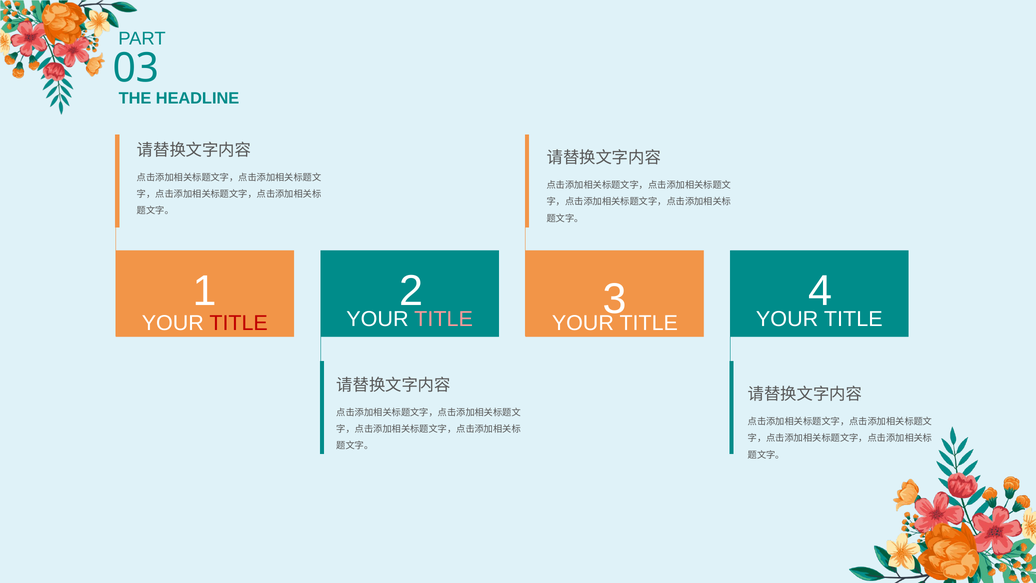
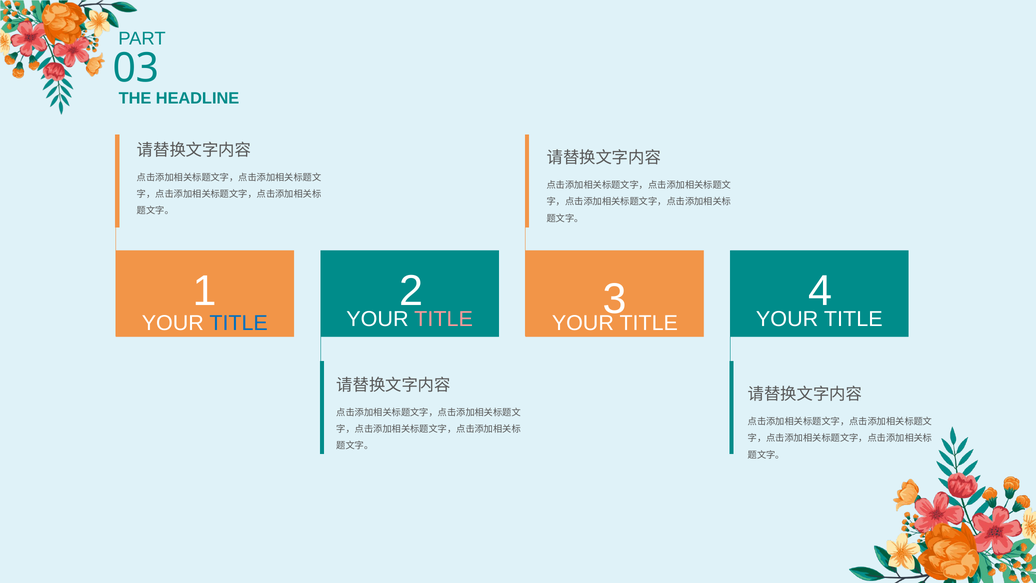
TITLE at (239, 323) colour: red -> blue
